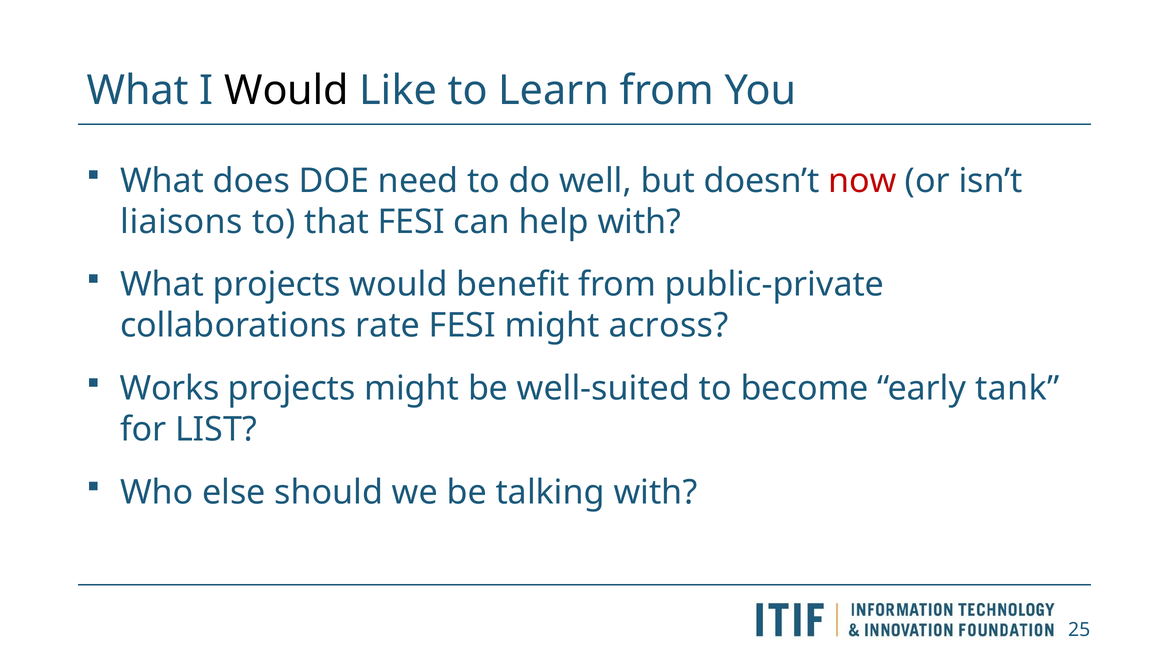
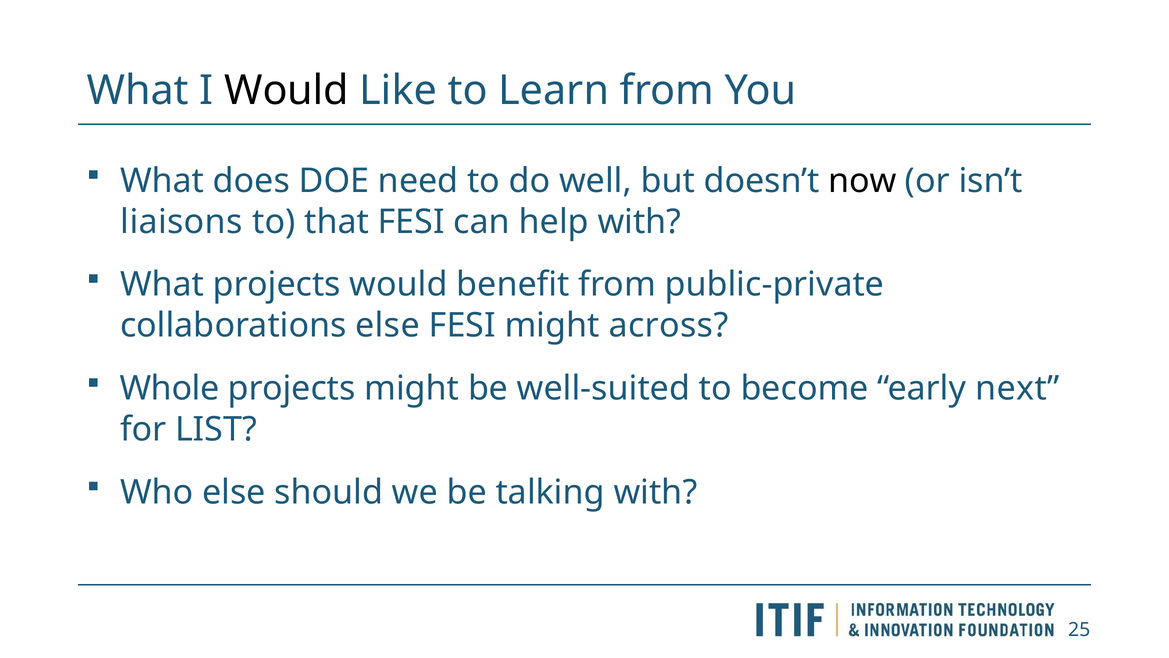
now colour: red -> black
collaborations rate: rate -> else
Works: Works -> Whole
tank: tank -> next
